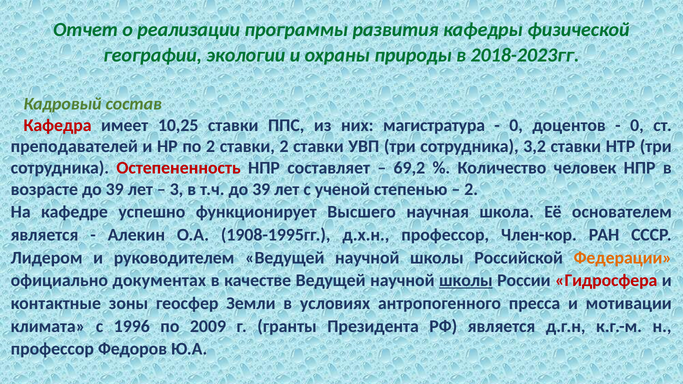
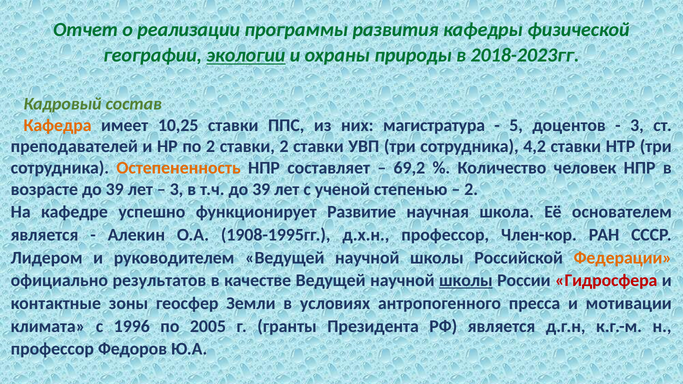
экологии underline: none -> present
Кафедра colour: red -> orange
0 at (516, 125): 0 -> 5
0 at (637, 125): 0 -> 3
3,2: 3,2 -> 4,2
Остепененность colour: red -> orange
Высшего: Высшего -> Развитие
документах: документах -> результатов
2009: 2009 -> 2005
